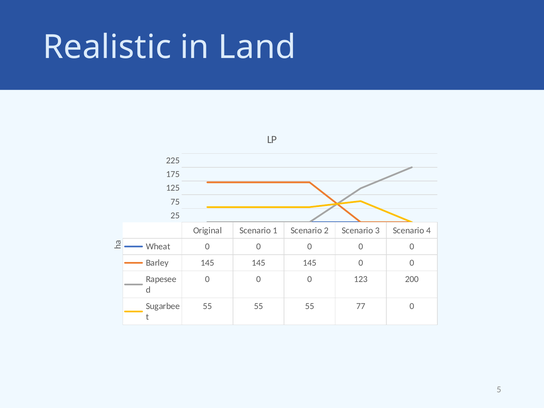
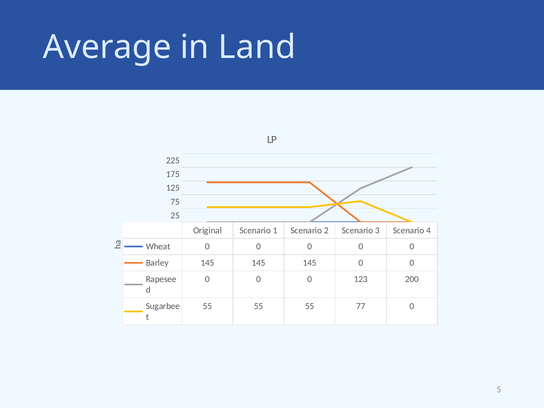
Realistic: Realistic -> Average
